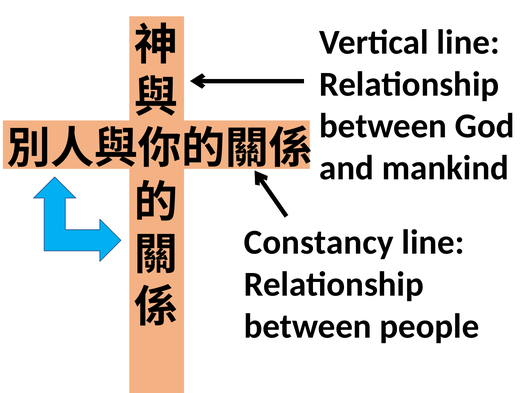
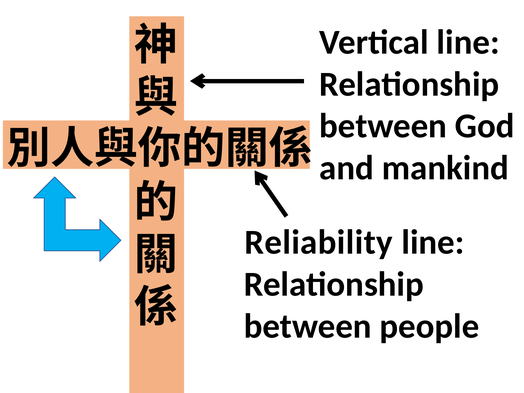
Constancy: Constancy -> Reliability
